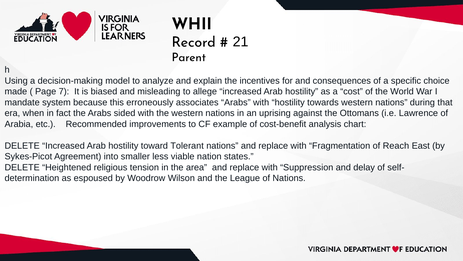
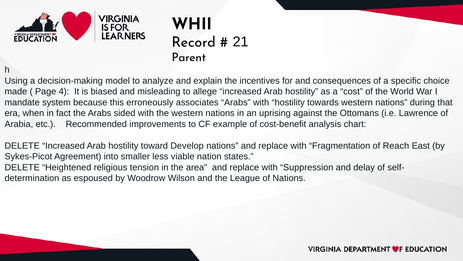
7: 7 -> 4
Tolerant: Tolerant -> Develop
